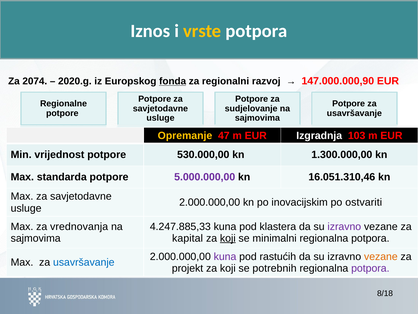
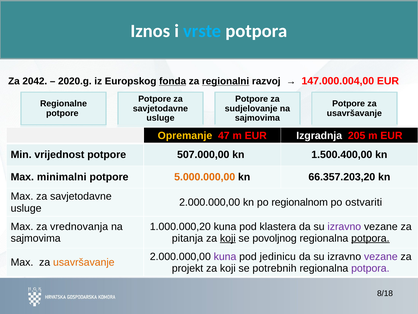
vrste colour: yellow -> light blue
2074: 2074 -> 2042
regionalni underline: none -> present
147.000.000,90: 147.000.000,90 -> 147.000.004,00
103: 103 -> 205
530.000,00: 530.000,00 -> 507.000,00
1.300.000,00: 1.300.000,00 -> 1.500.400,00
standarda: standarda -> minimalni
5.000.000,00 colour: purple -> orange
16.051.310,46: 16.051.310,46 -> 66.357.203,20
inovacijskim: inovacijskim -> regionalnom
4.247.885,33: 4.247.885,33 -> 1.000.000,20
kapital: kapital -> pitanja
minimalni: minimalni -> povoljnog
potpora at (370, 238) underline: none -> present
rastućih: rastućih -> jedinicu
vezane at (381, 256) colour: orange -> purple
usavršavanje at (84, 262) colour: blue -> orange
